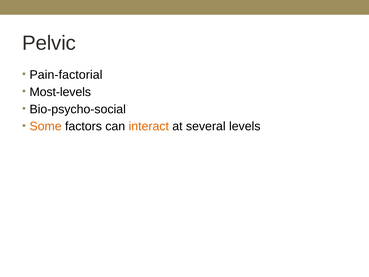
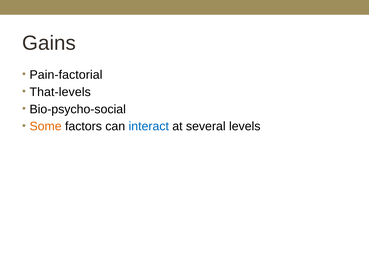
Pelvic: Pelvic -> Gains
Most-levels: Most-levels -> That-levels
interact colour: orange -> blue
